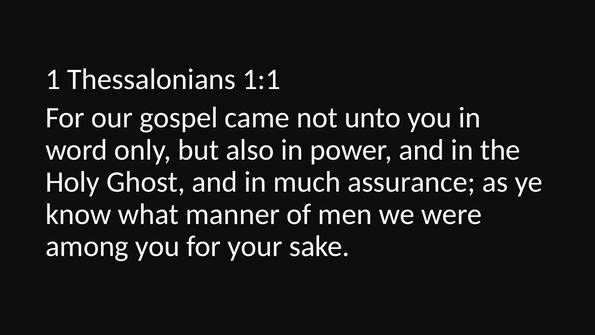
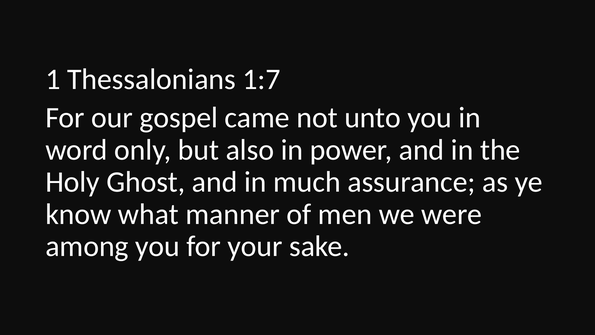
1:1: 1:1 -> 1:7
